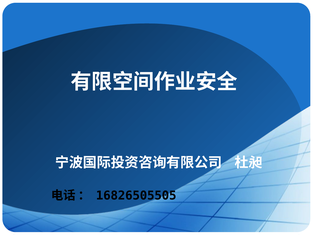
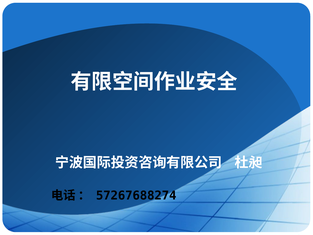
16826505505: 16826505505 -> 57267688274
